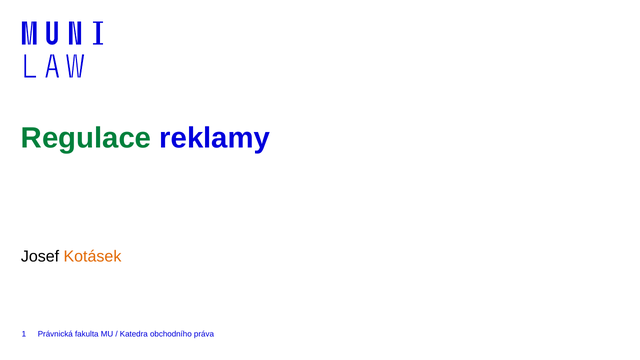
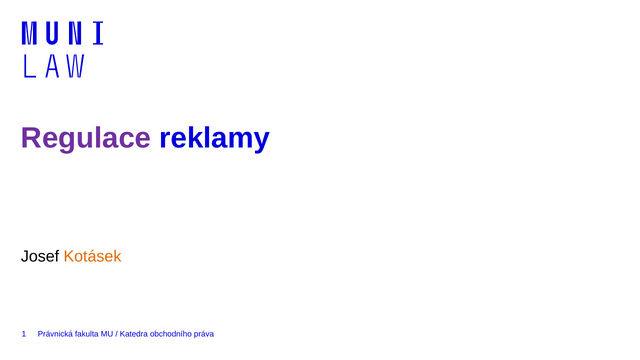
Regulace colour: green -> purple
